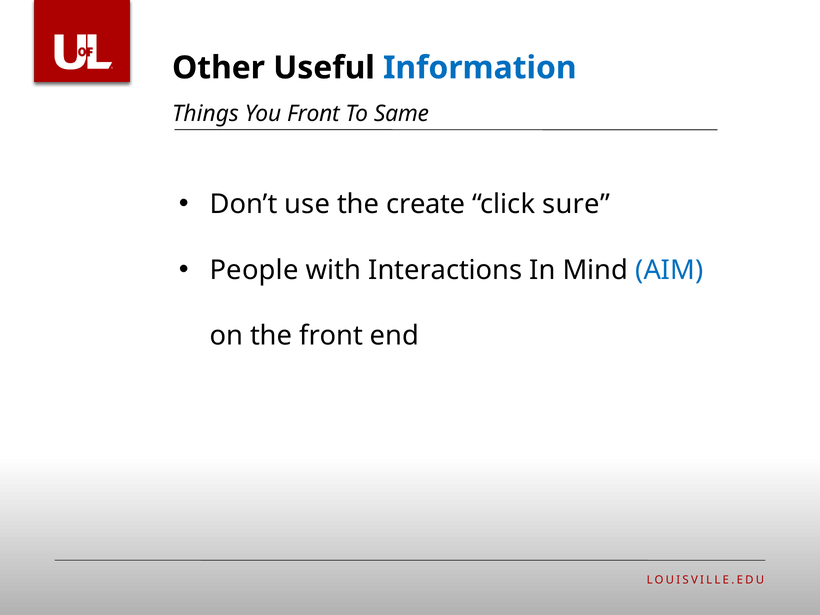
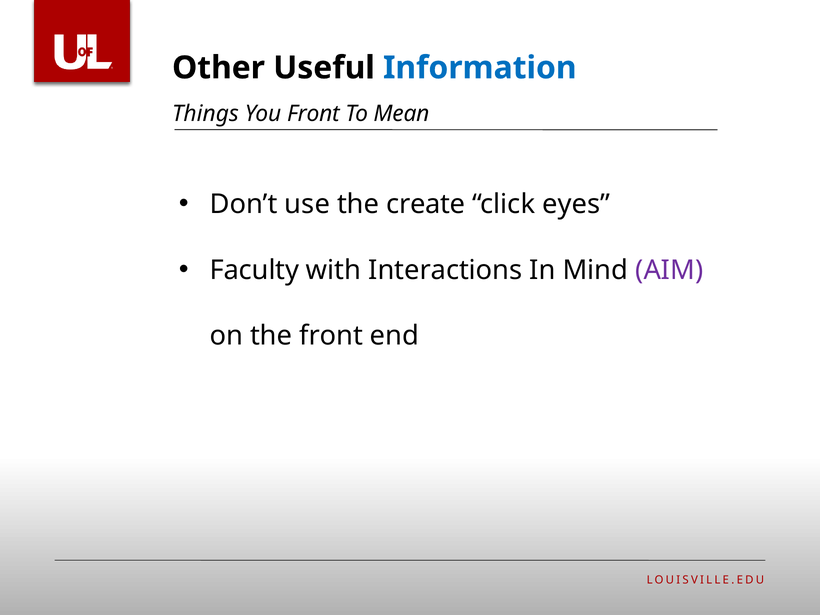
Same: Same -> Mean
sure: sure -> eyes
People: People -> Faculty
AIM colour: blue -> purple
